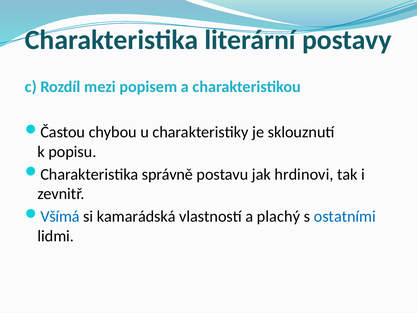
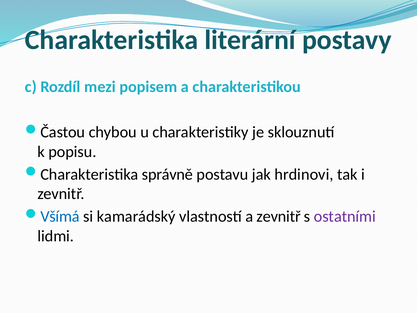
kamarádská: kamarádská -> kamarádský
a plachý: plachý -> zevnitř
ostatními colour: blue -> purple
